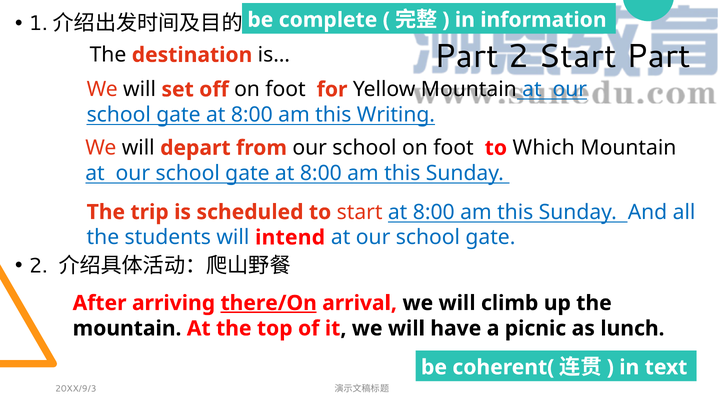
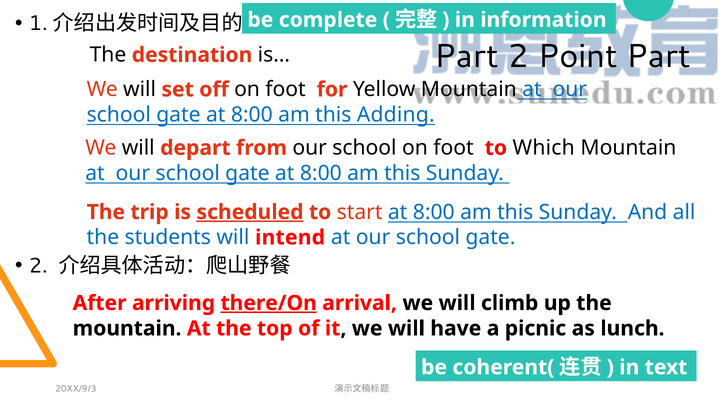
2 Start: Start -> Point
Writing: Writing -> Adding
scheduled underline: none -> present
